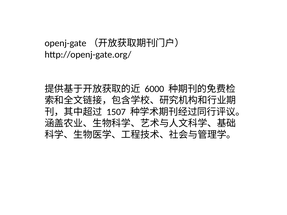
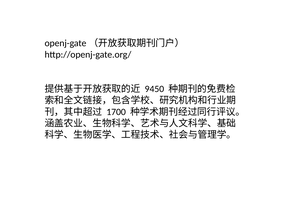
6000: 6000 -> 9450
1507: 1507 -> 1700
